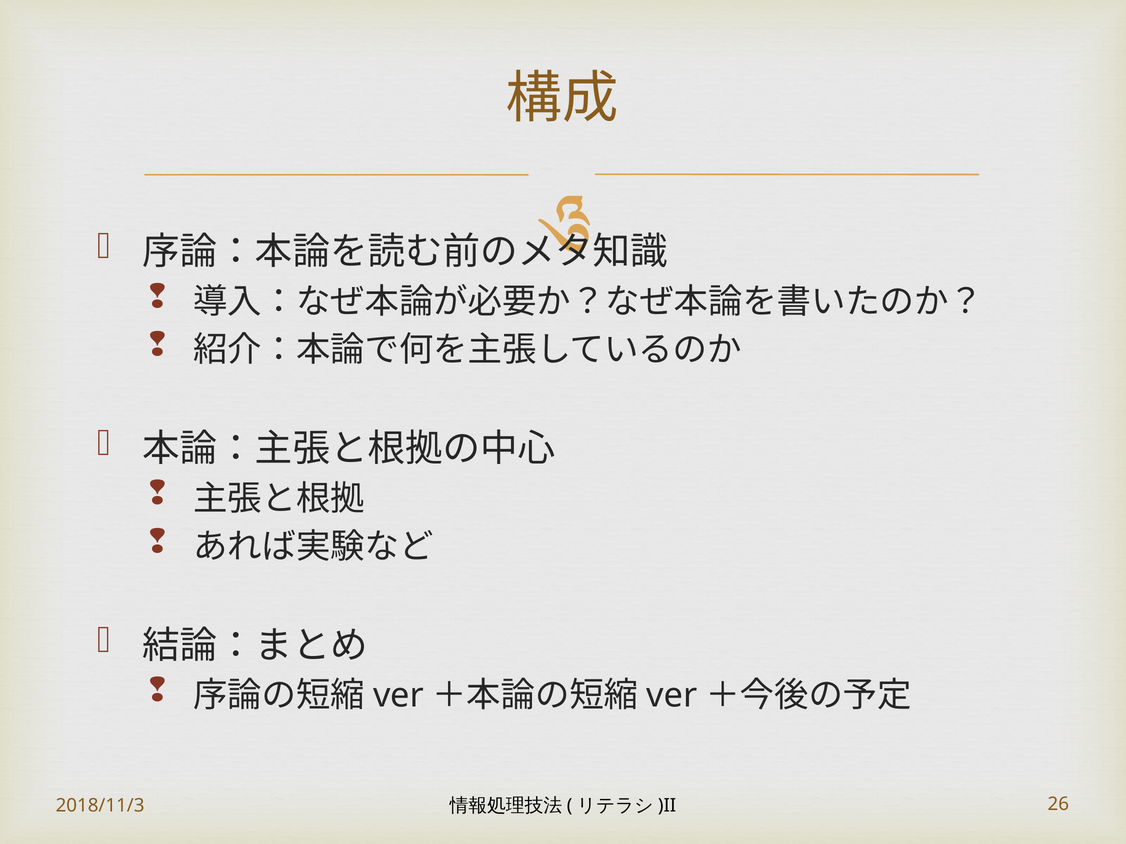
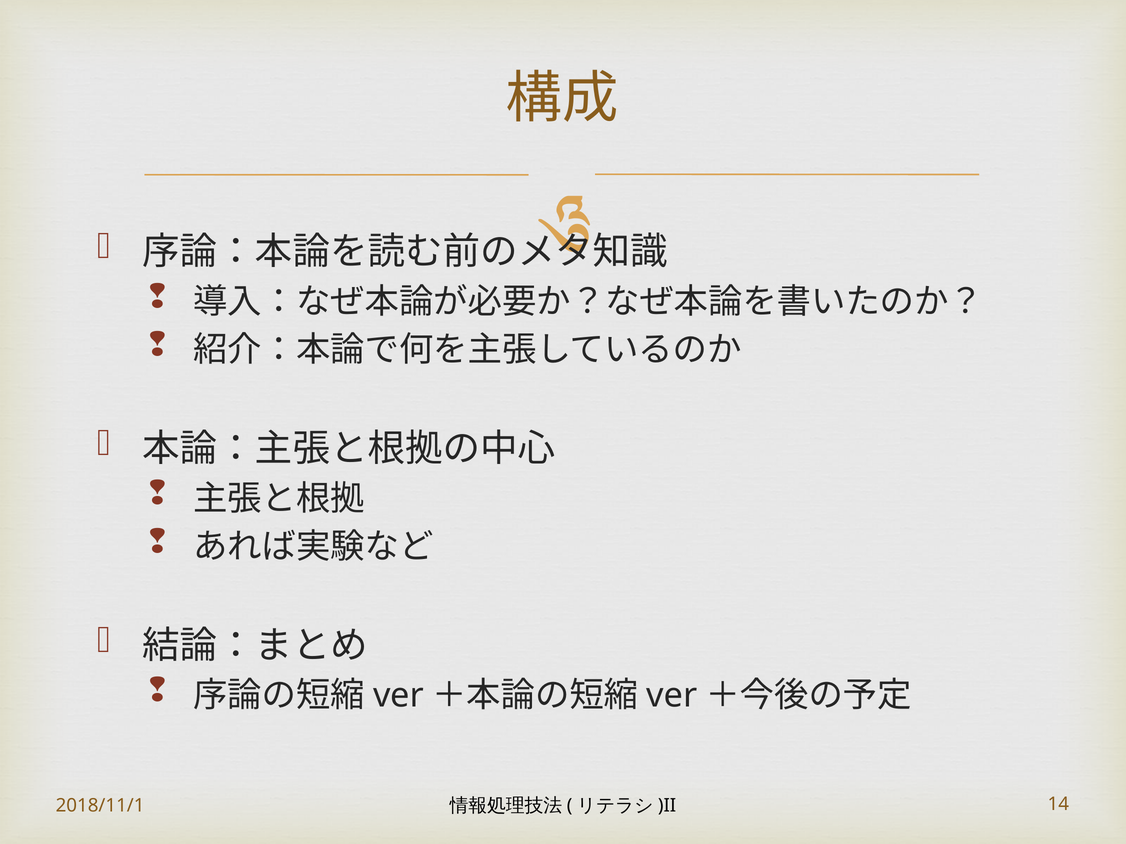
2018/11/3: 2018/11/3 -> 2018/11/1
26: 26 -> 14
